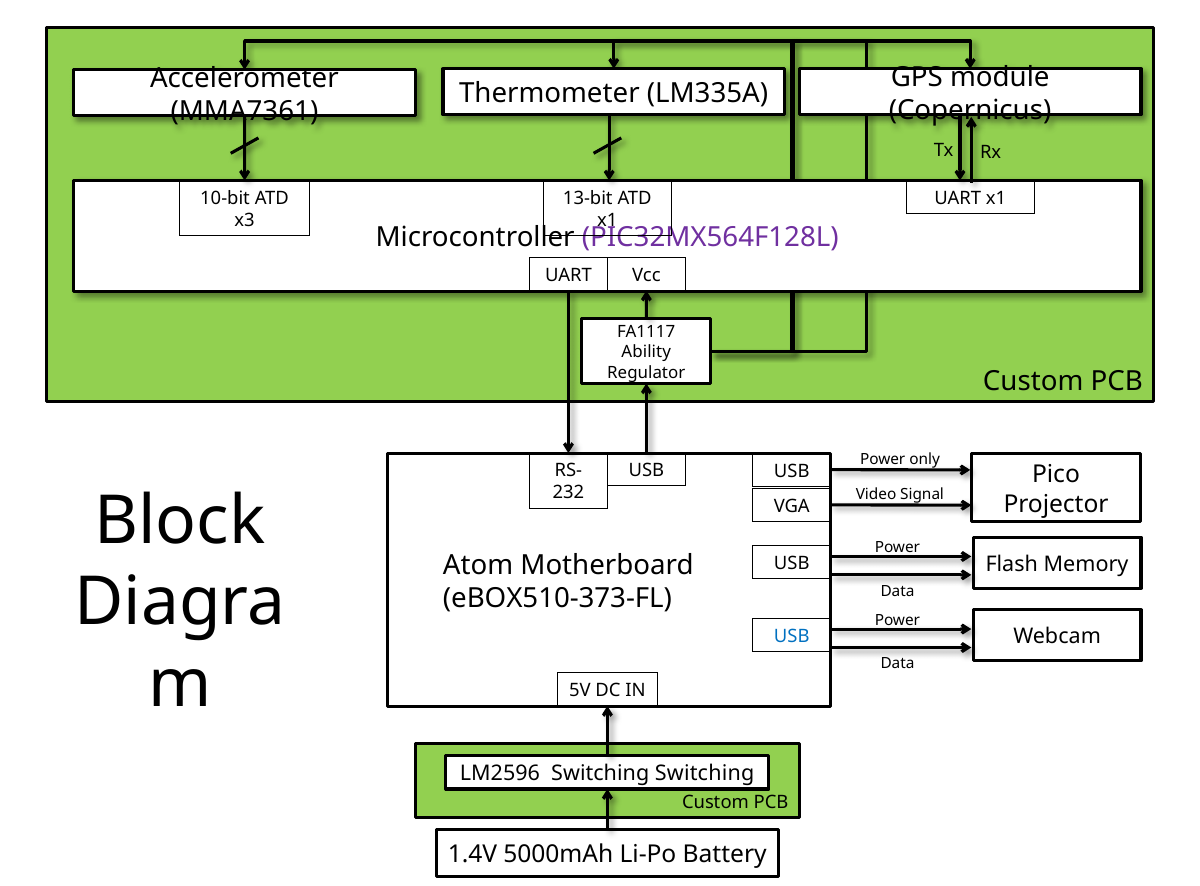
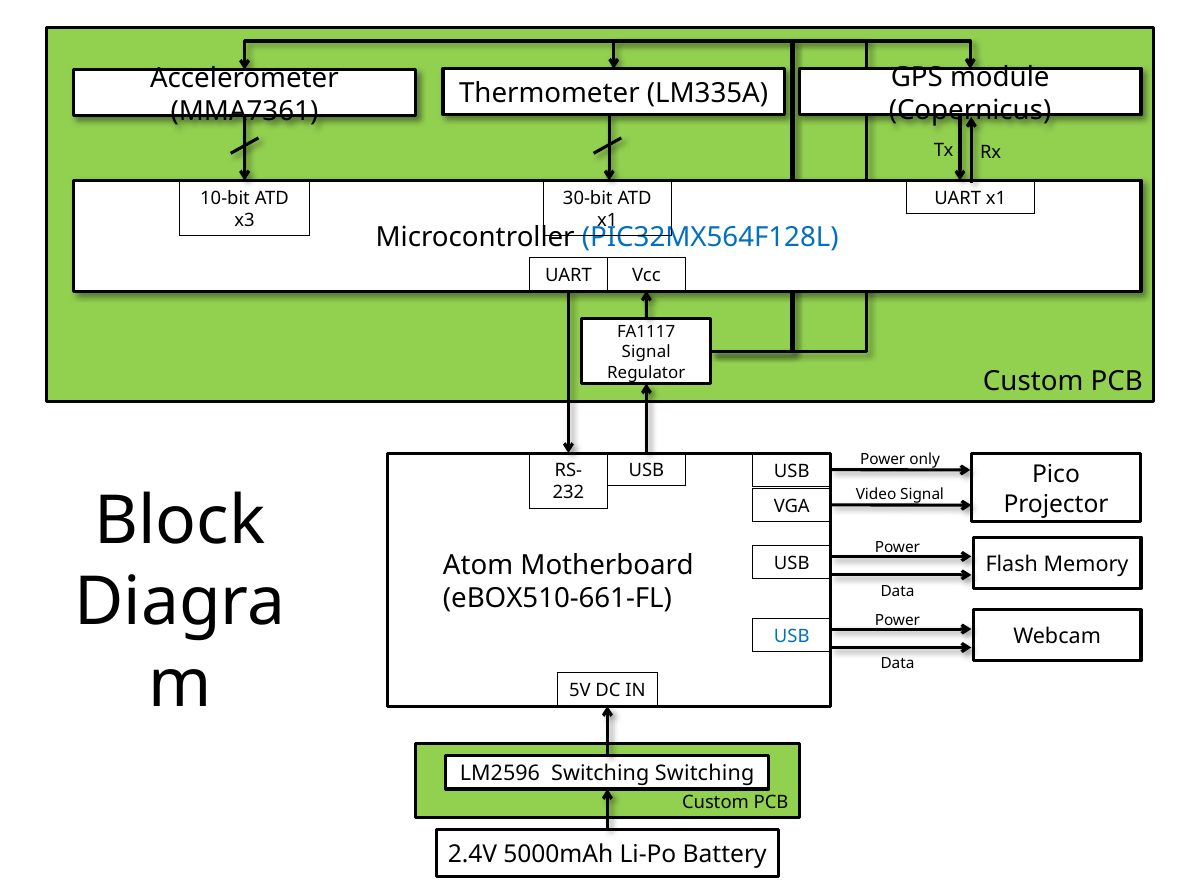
13-bit: 13-bit -> 30-bit
PIC32MX564F128L colour: purple -> blue
Ability at (646, 352): Ability -> Signal
eBOX510-373-FL: eBOX510-373-FL -> eBOX510-661-FL
1.4V: 1.4V -> 2.4V
